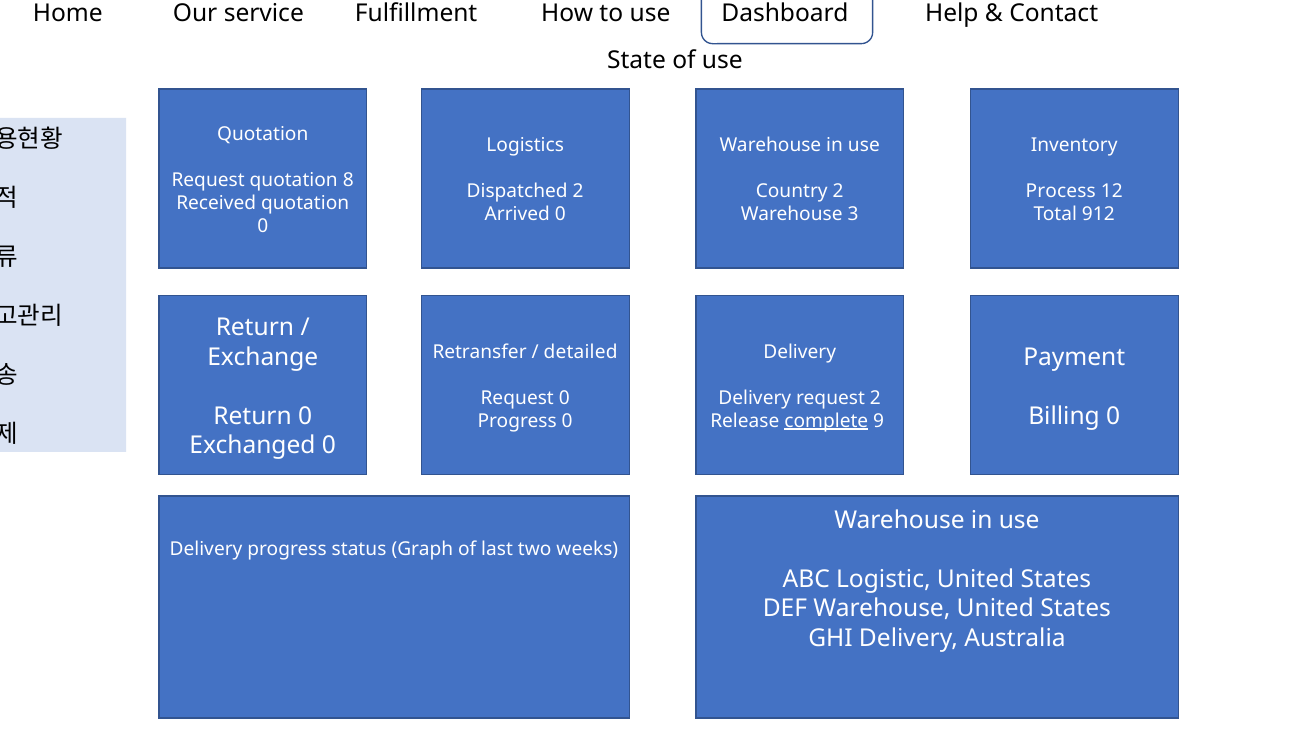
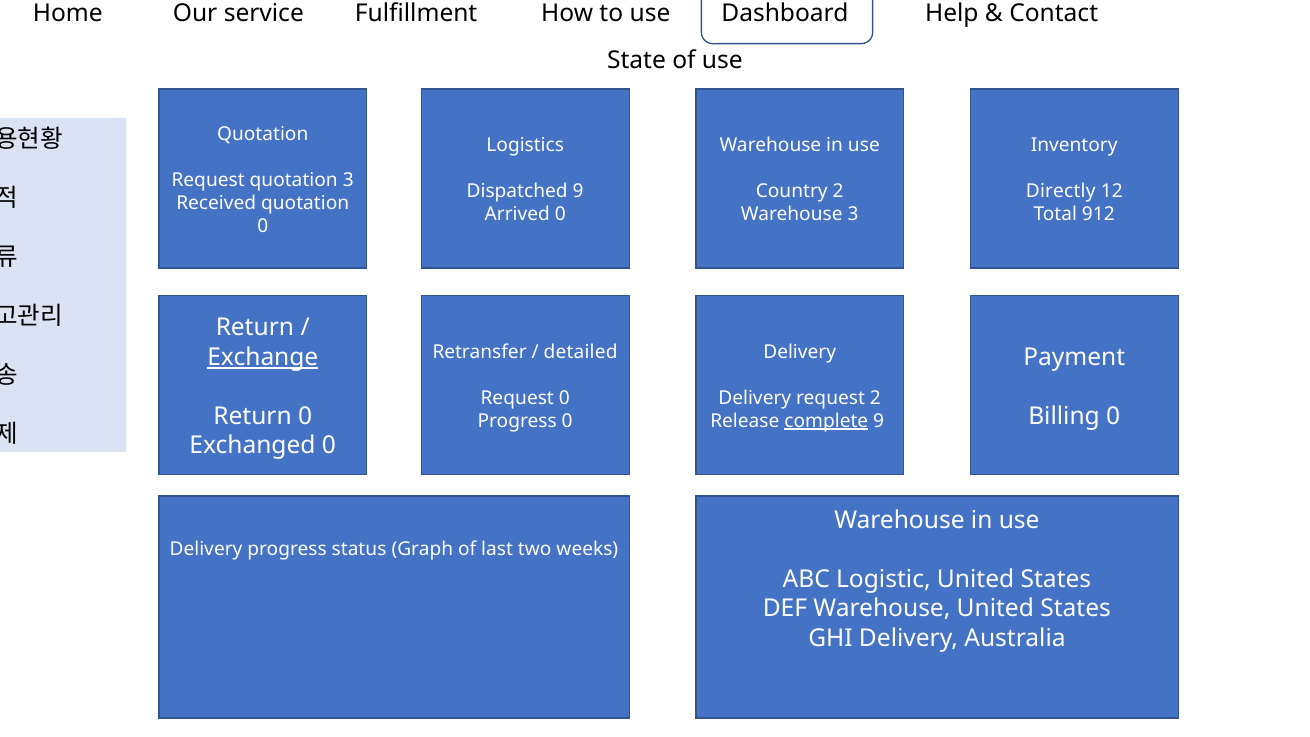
quotation 8: 8 -> 3
Dispatched 2: 2 -> 9
Process: Process -> Directly
Exchange underline: none -> present
